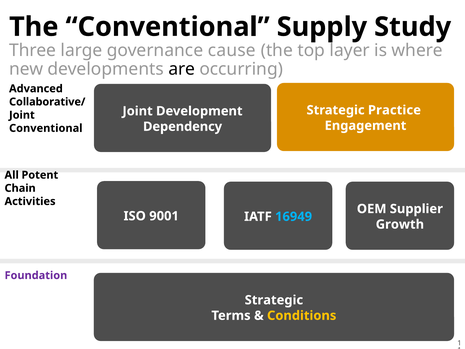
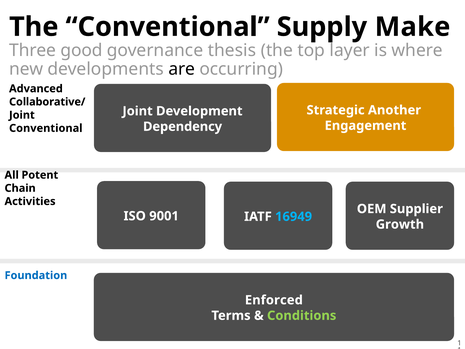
Study: Study -> Make
large: large -> good
cause: cause -> thesis
Practice: Practice -> Another
Foundation colour: purple -> blue
Strategic at (274, 300): Strategic -> Enforced
Conditions colour: yellow -> light green
